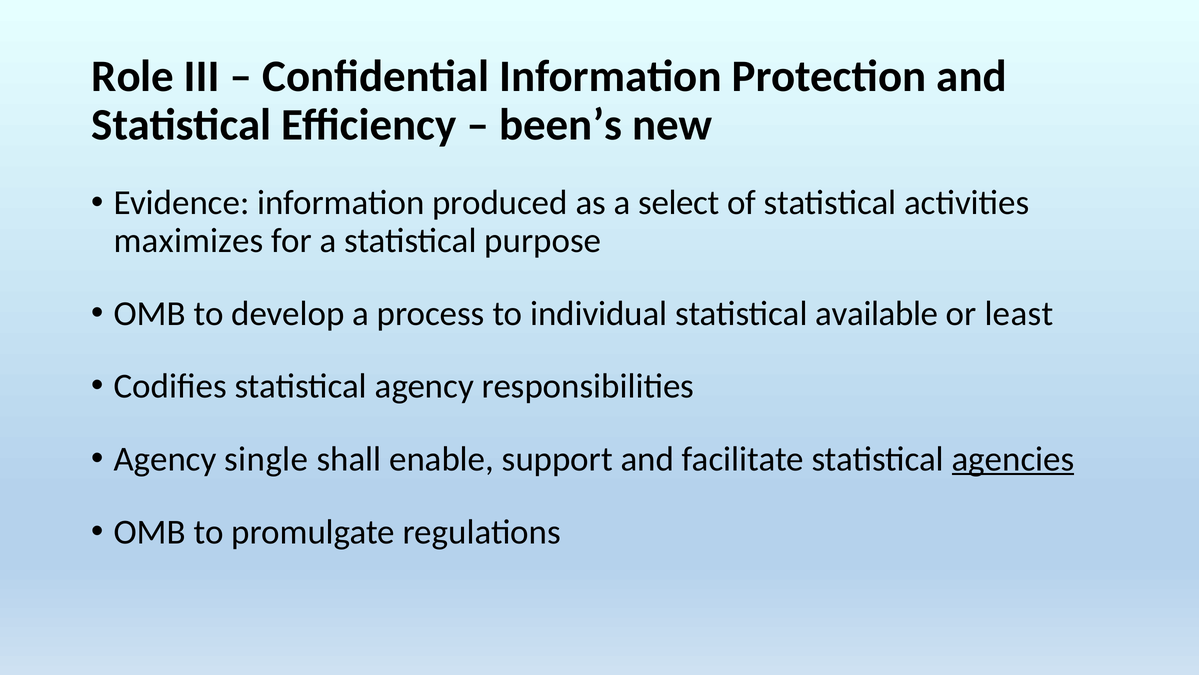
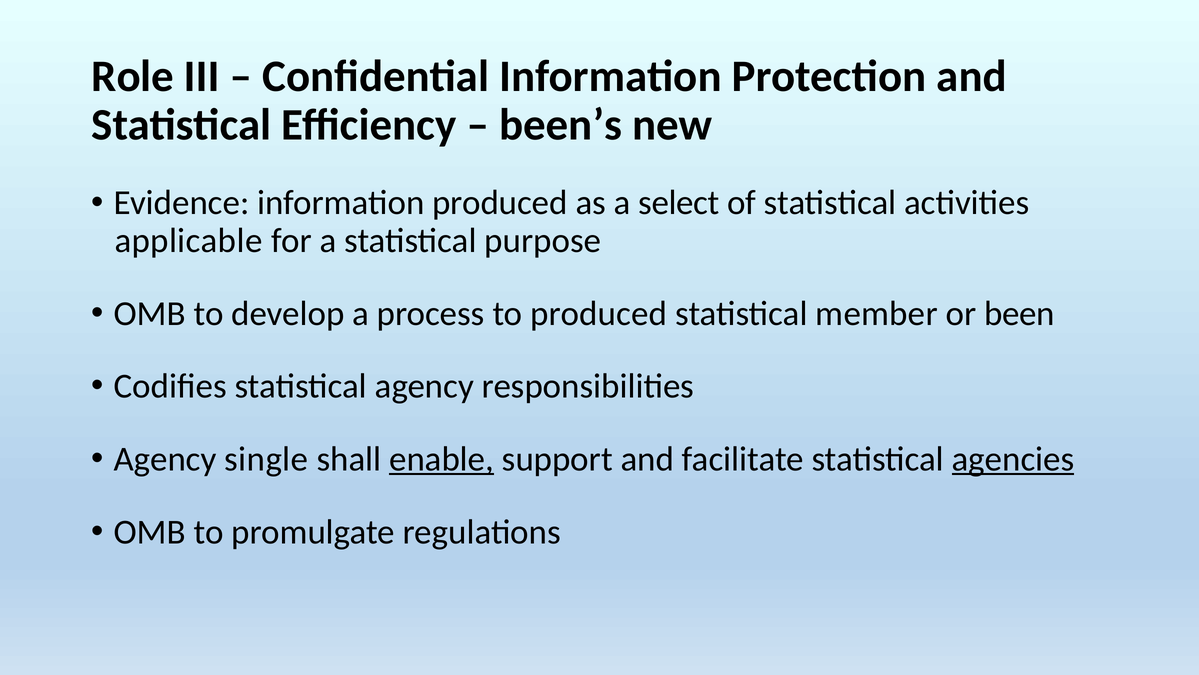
maximizes: maximizes -> applicable
to individual: individual -> produced
available: available -> member
least: least -> been
enable underline: none -> present
